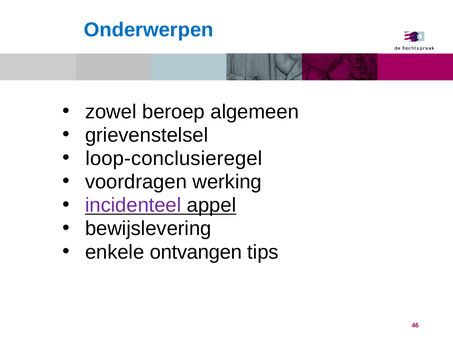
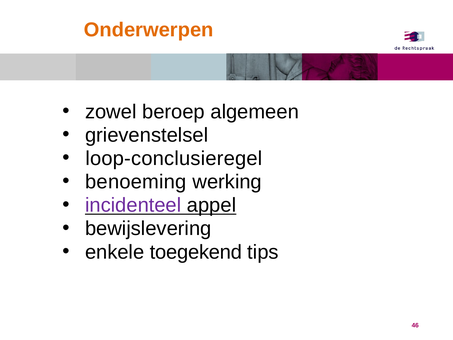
Onderwerpen colour: blue -> orange
voordragen: voordragen -> benoeming
ontvangen: ontvangen -> toegekend
